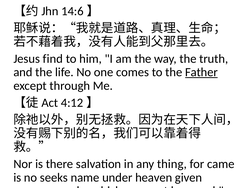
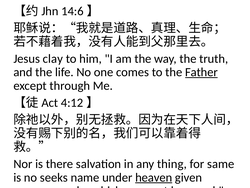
find: find -> clay
came: came -> same
heaven underline: none -> present
